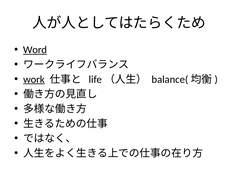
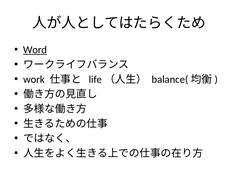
work underline: present -> none
